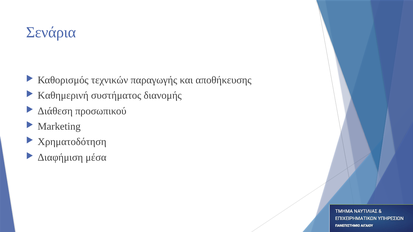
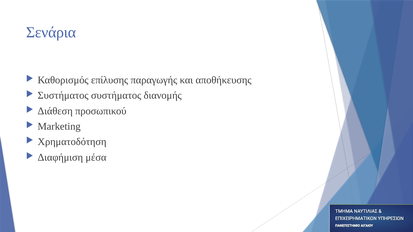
τεχνικών: τεχνικών -> επίλυσης
Καθημερινή at (63, 96): Καθημερινή -> Συστήματος
